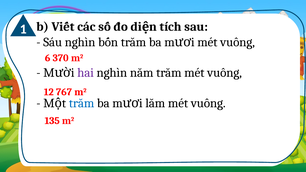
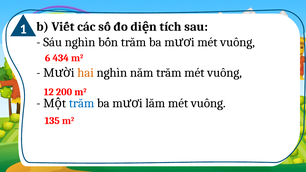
370: 370 -> 434
hai colour: purple -> orange
767: 767 -> 200
